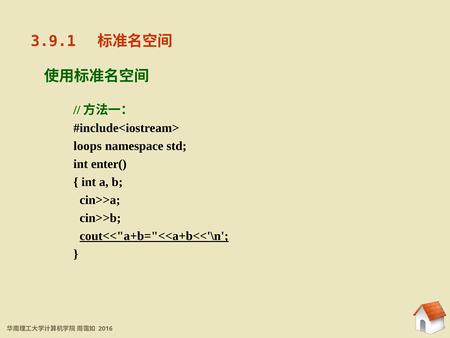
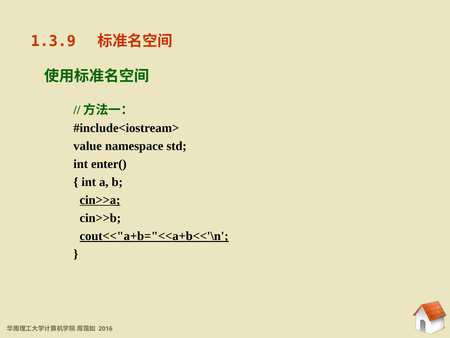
3.9.1: 3.9.1 -> 1.3.9
loops: loops -> value
cin>>a underline: none -> present
